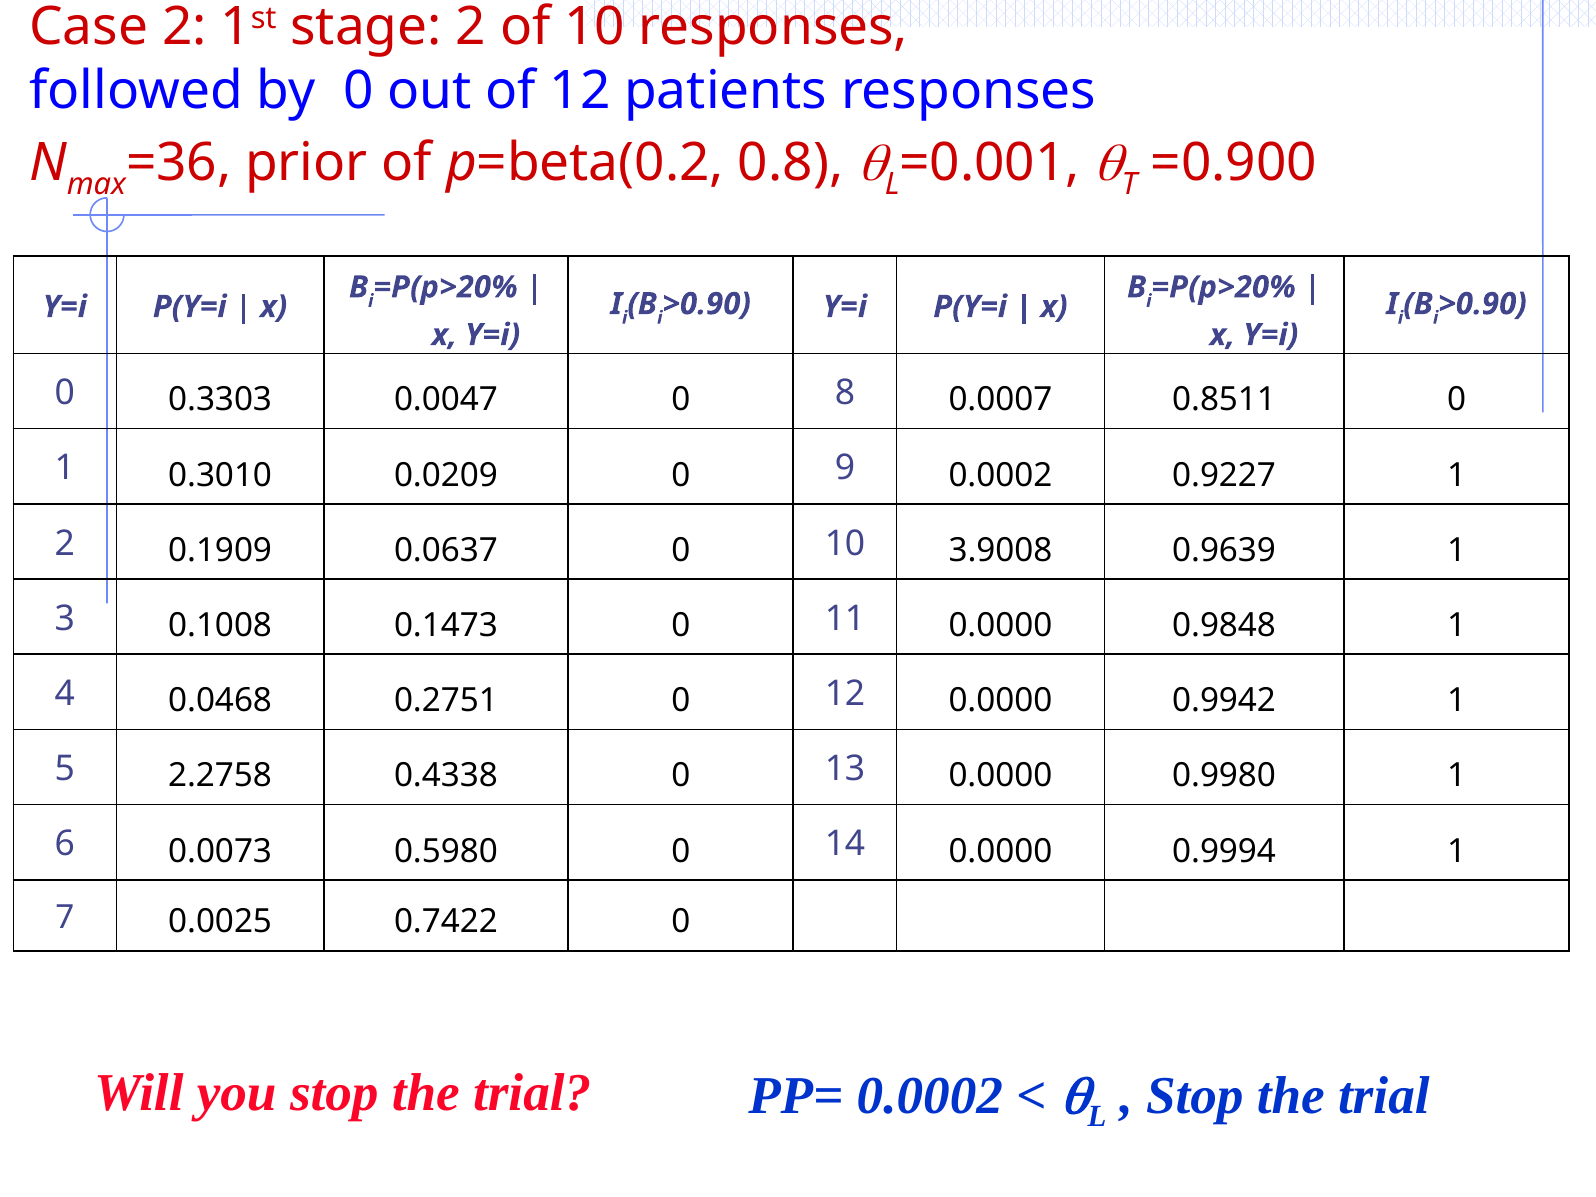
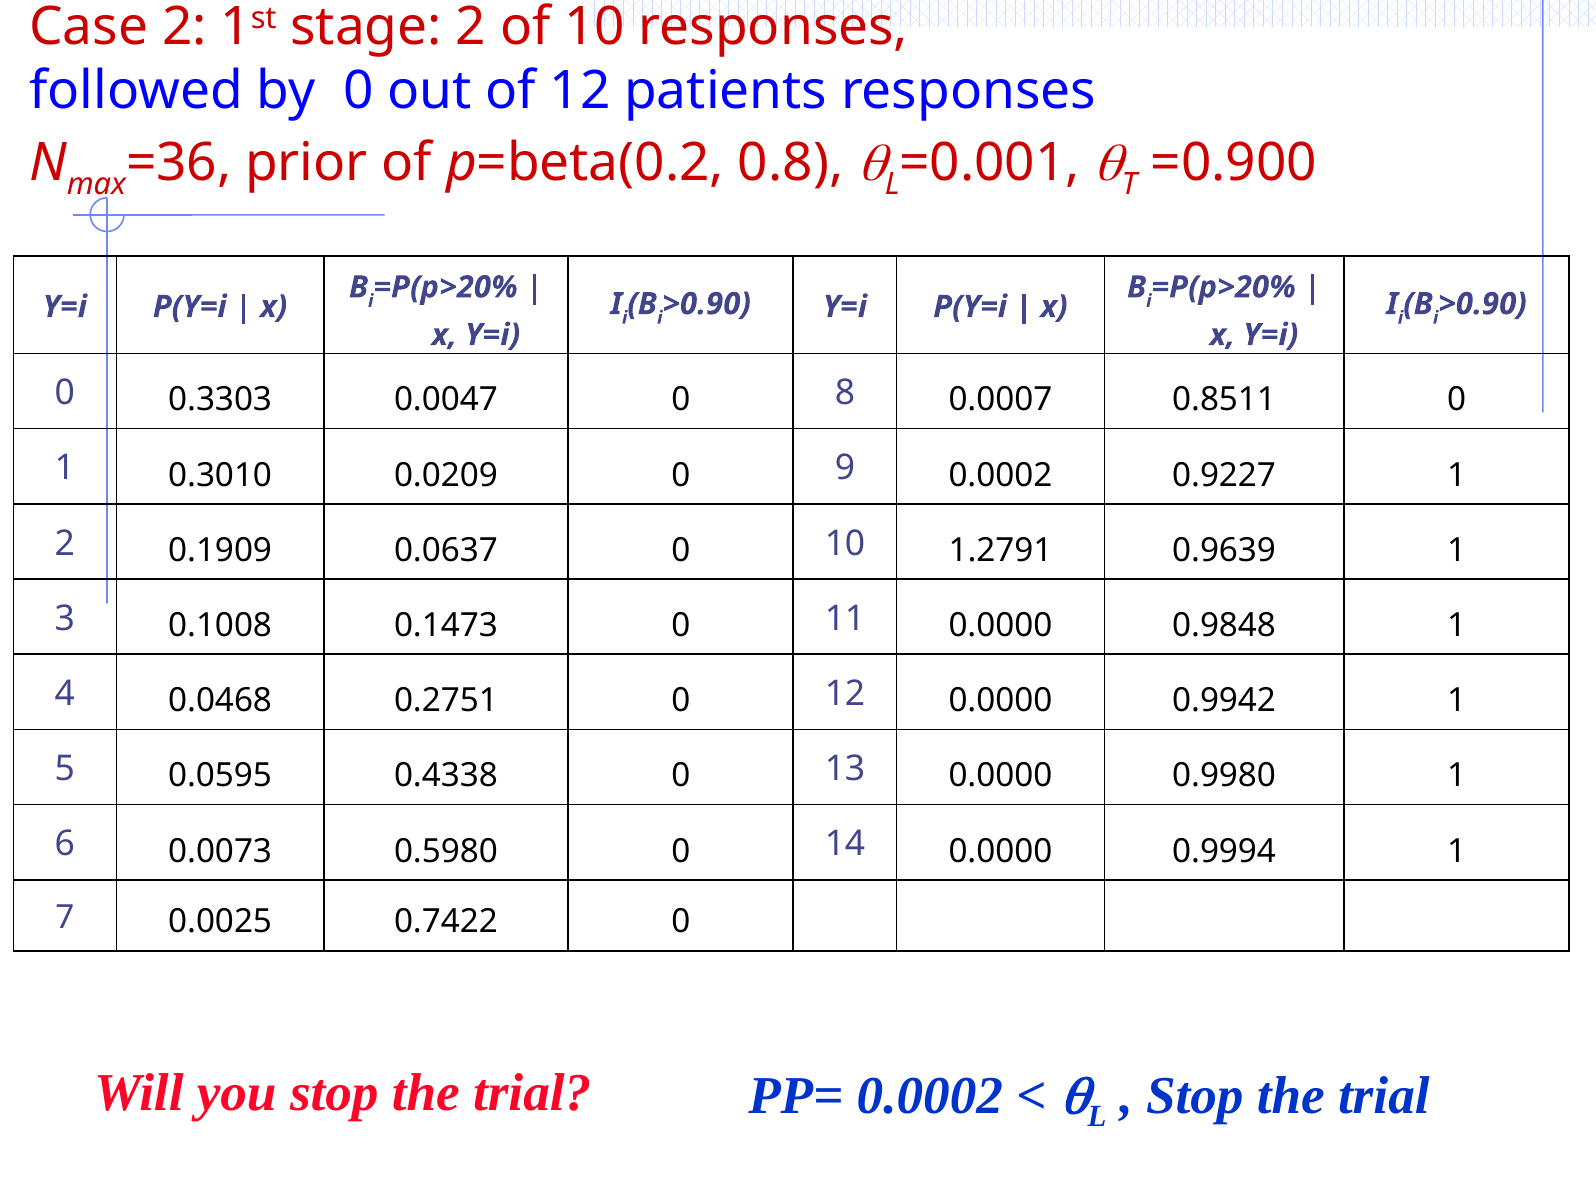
3.9008: 3.9008 -> 1.2791
2.2758: 2.2758 -> 0.0595
